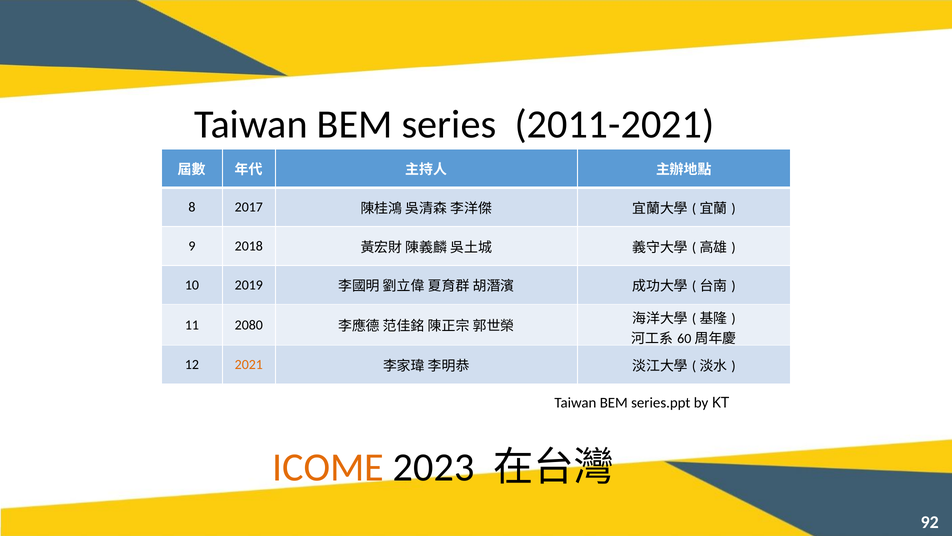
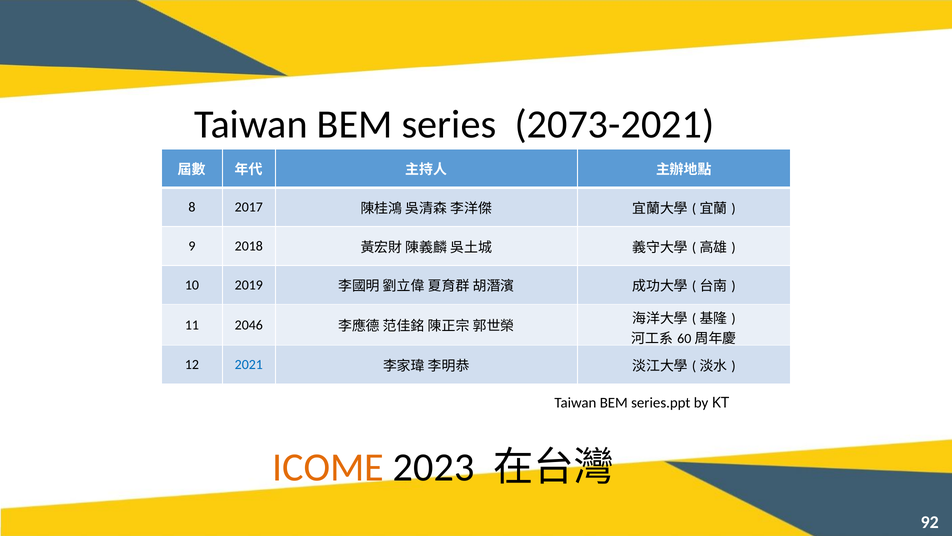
2011-2021: 2011-2021 -> 2073-2021
2080: 2080 -> 2046
2021 colour: orange -> blue
